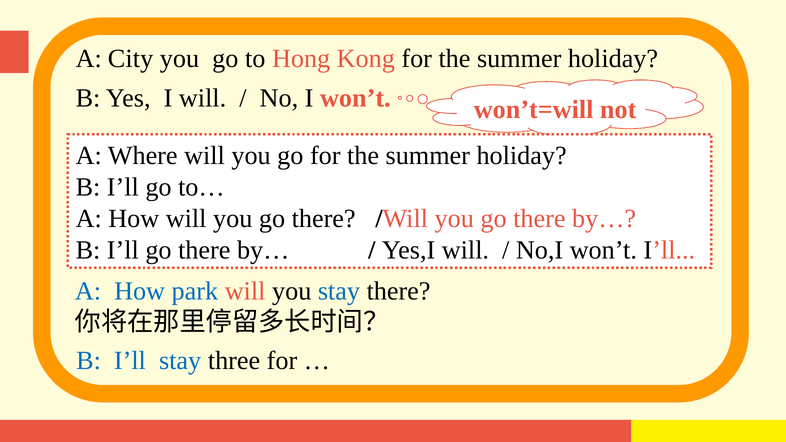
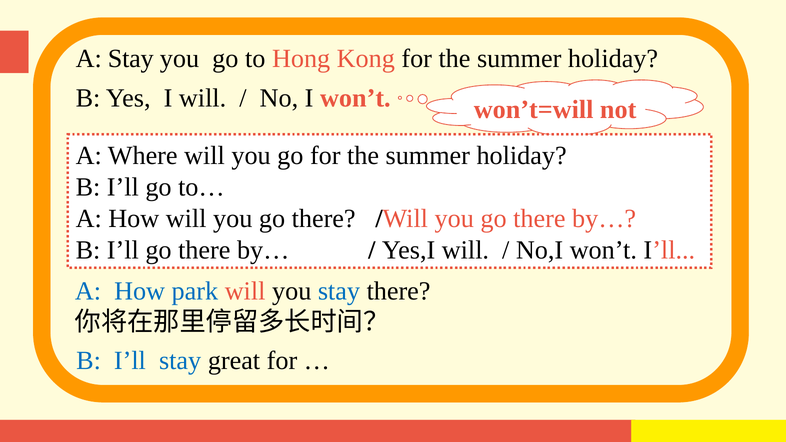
A City: City -> Stay
three: three -> great
